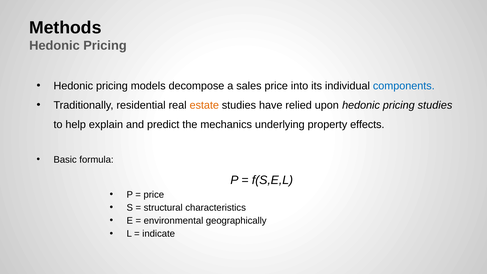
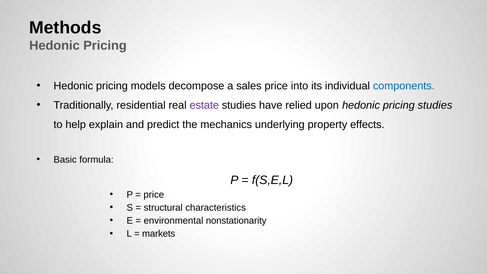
estate colour: orange -> purple
geographically: geographically -> nonstationarity
indicate: indicate -> markets
